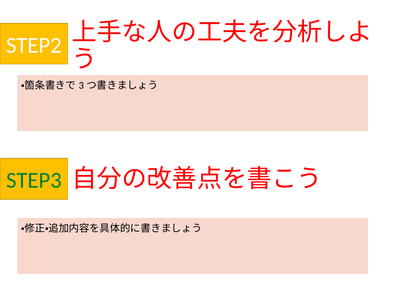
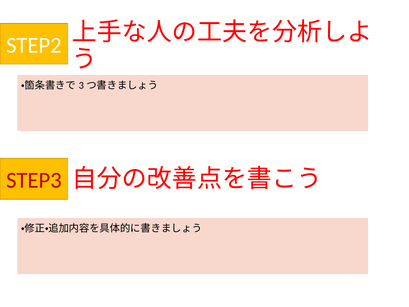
STEP3 colour: green -> red
